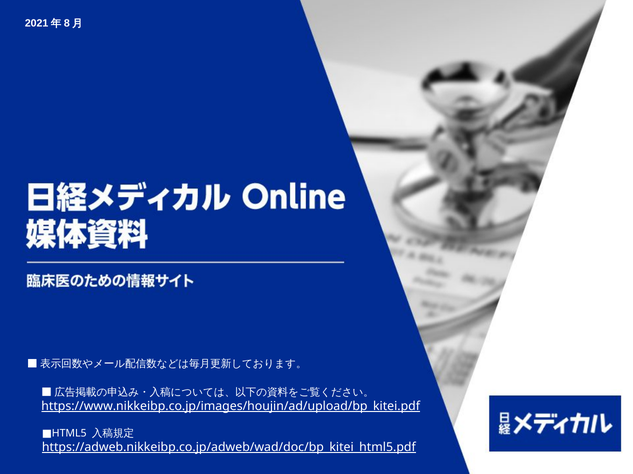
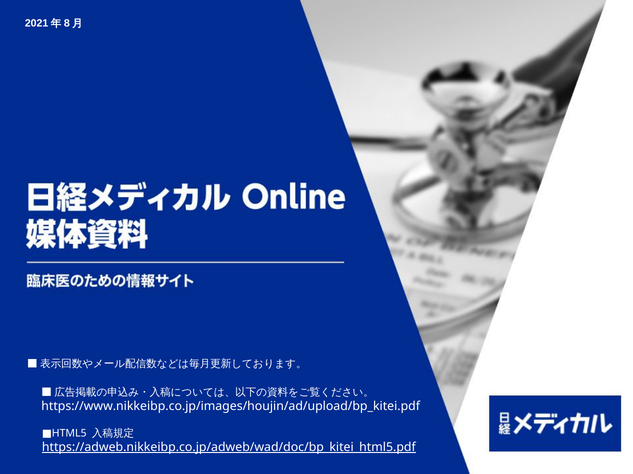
https://www.nikkeibp.co.jp/images/houjin/ad/upload/bp_kitei.pdf underline: present -> none
